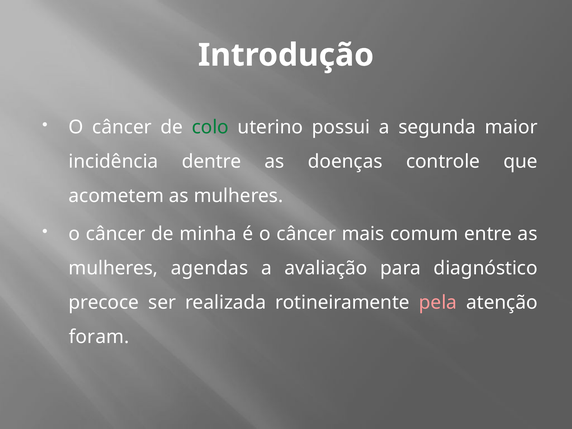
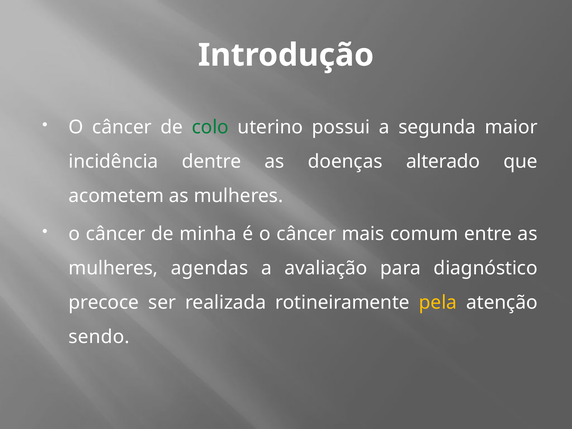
controle: controle -> alterado
pela colour: pink -> yellow
foram: foram -> sendo
